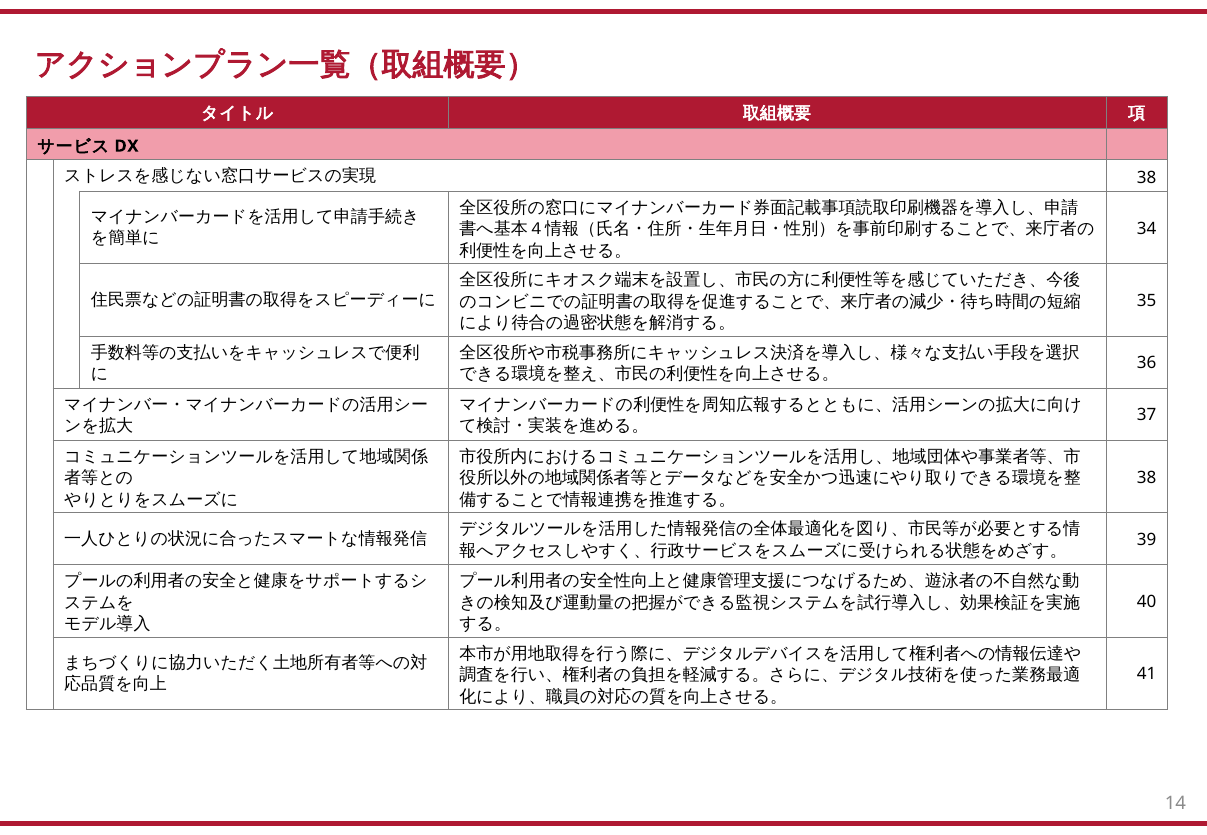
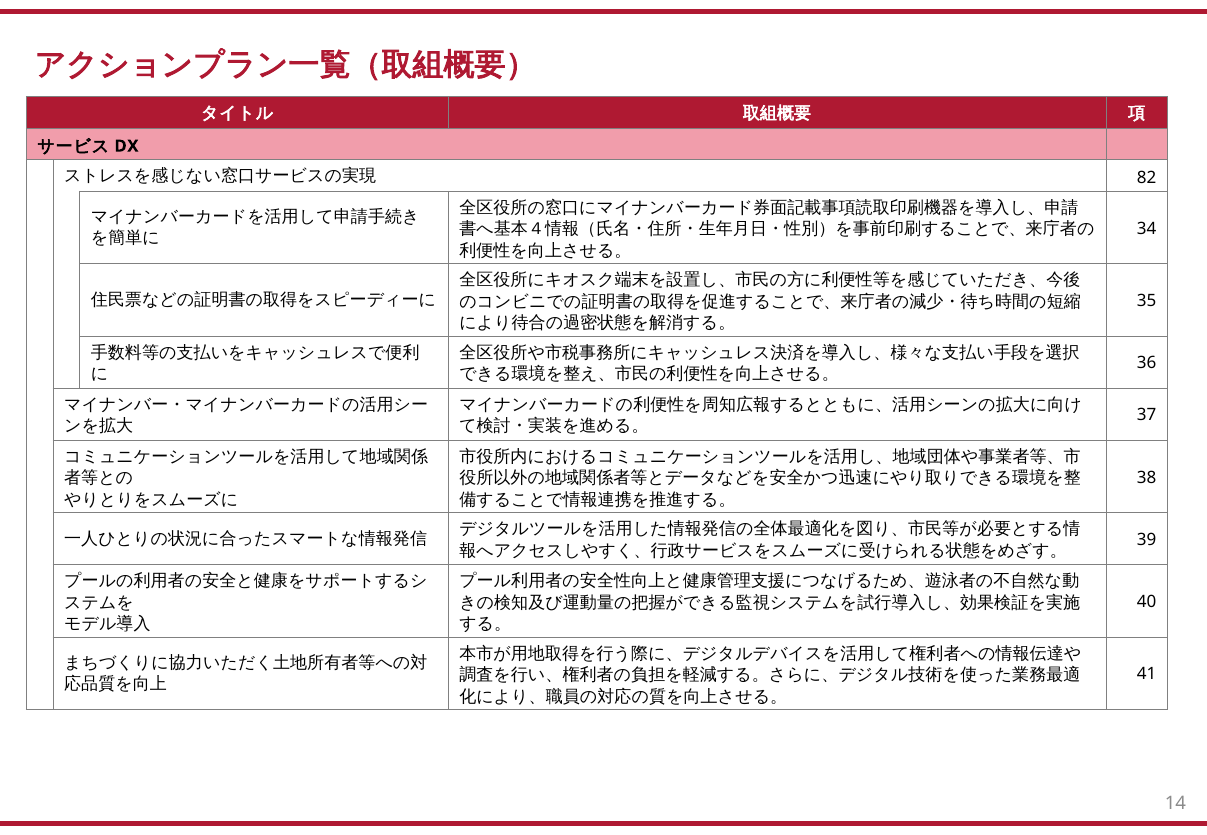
38 at (1147, 178): 38 -> 82
